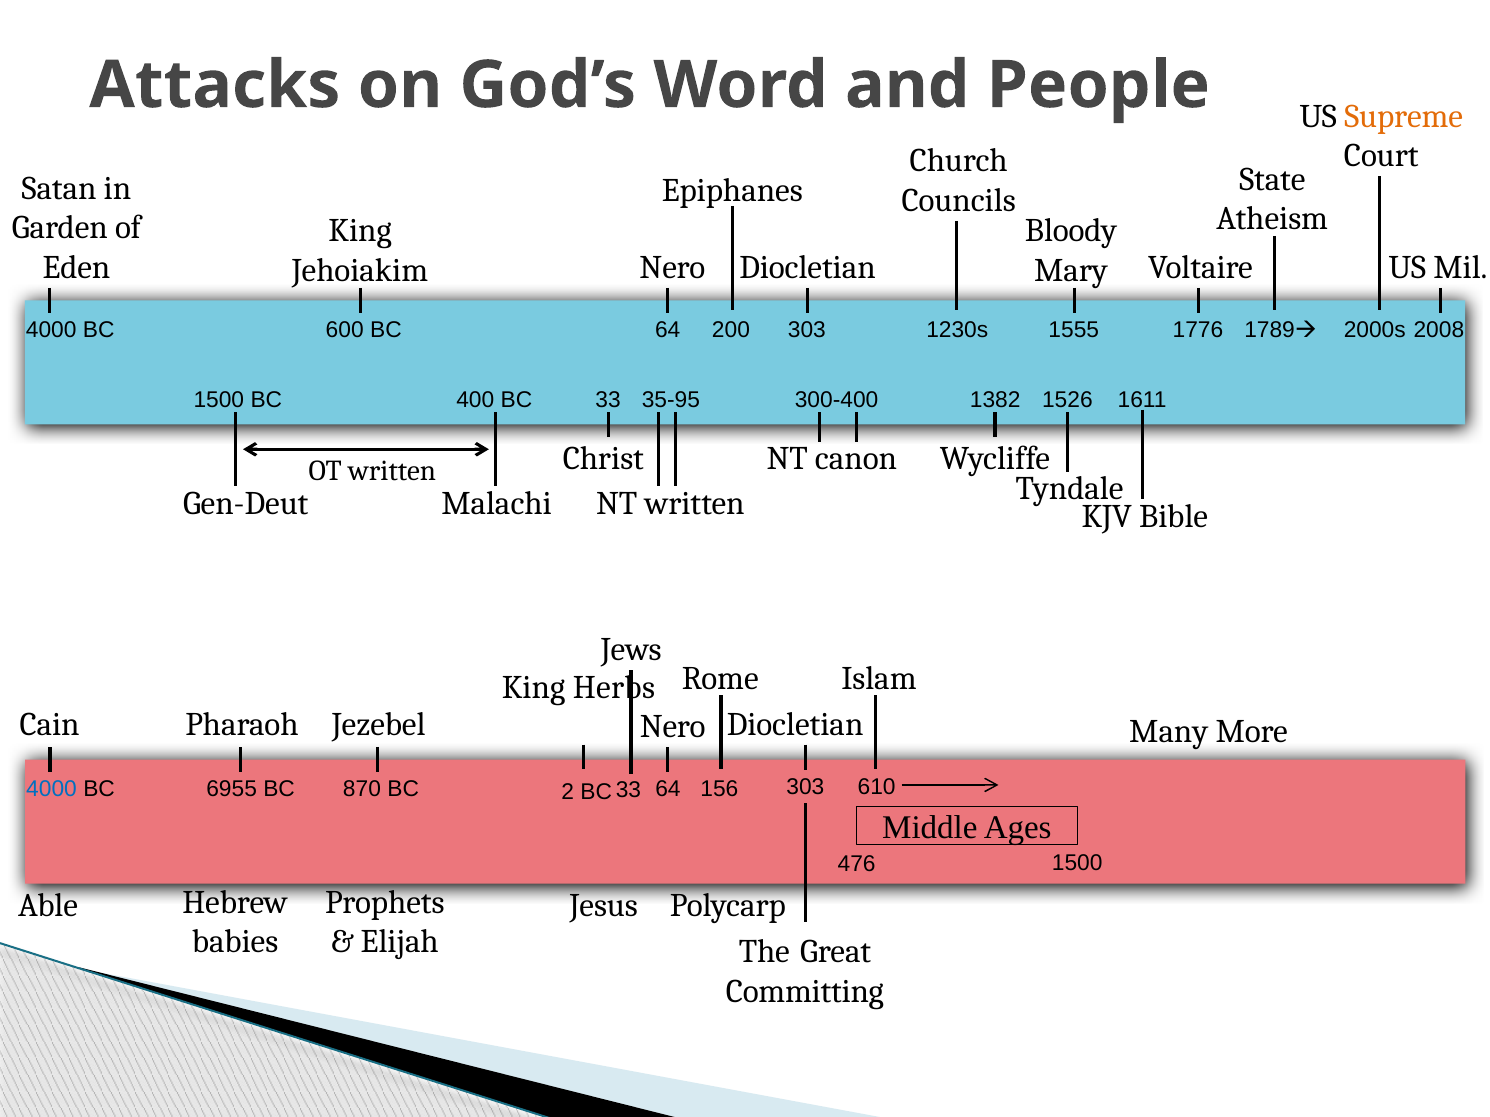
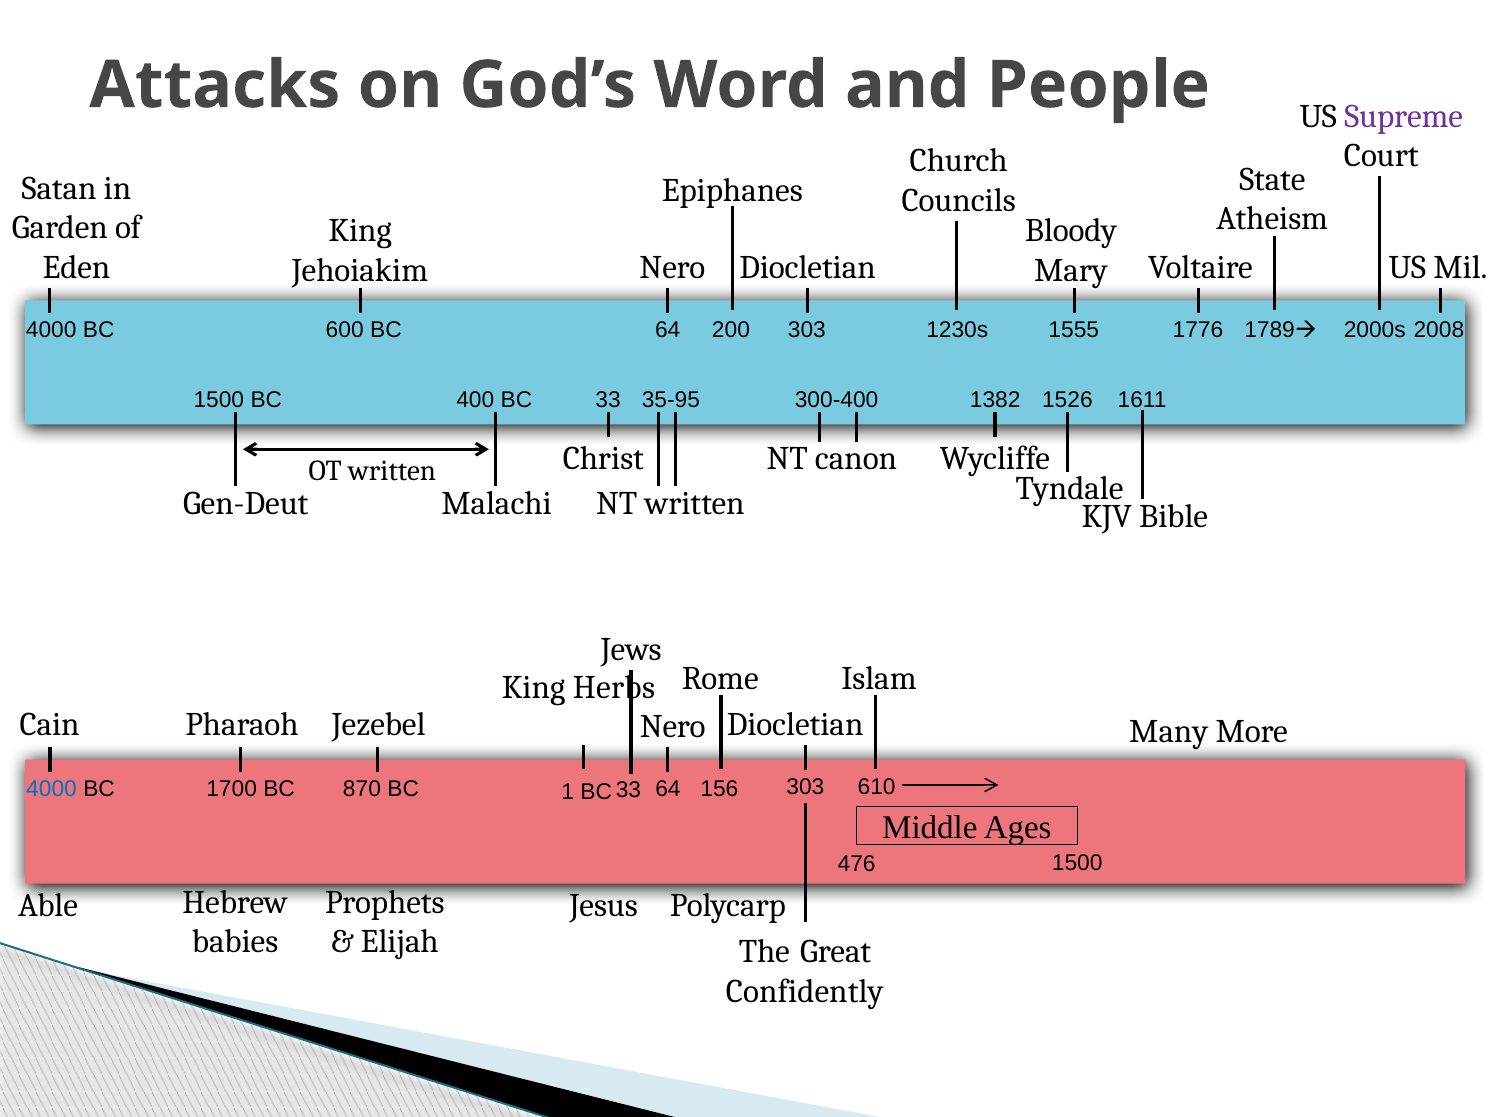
Supreme colour: orange -> purple
6955: 6955 -> 1700
2: 2 -> 1
Committing: Committing -> Confidently
